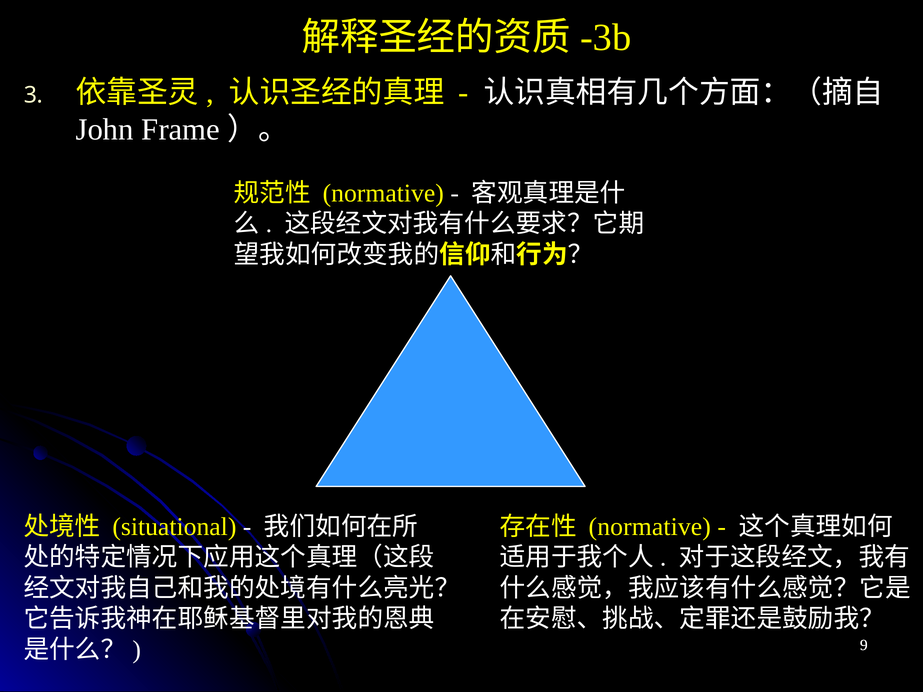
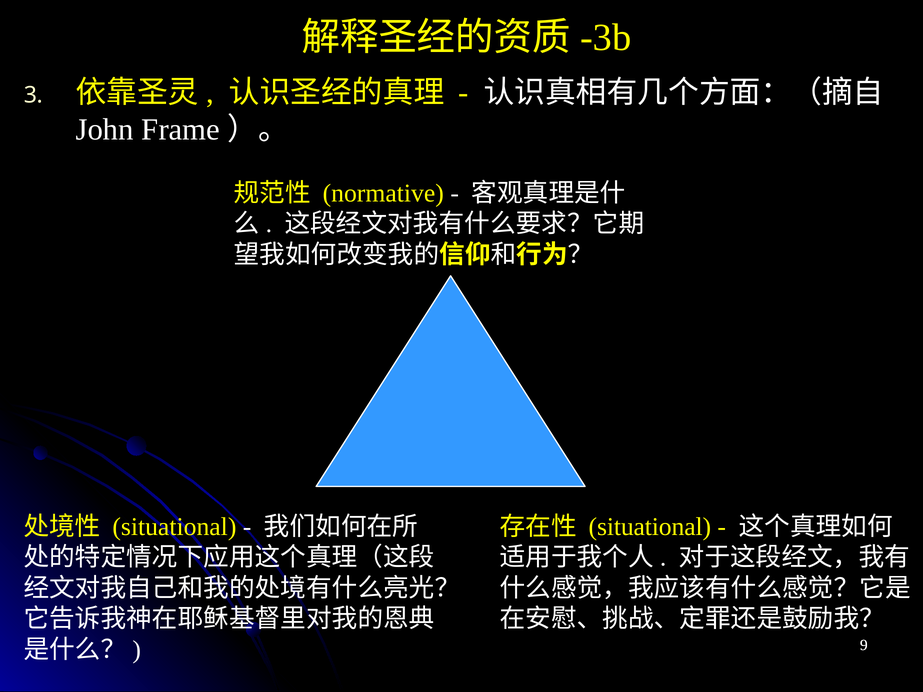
normative at (650, 527): normative -> situational
